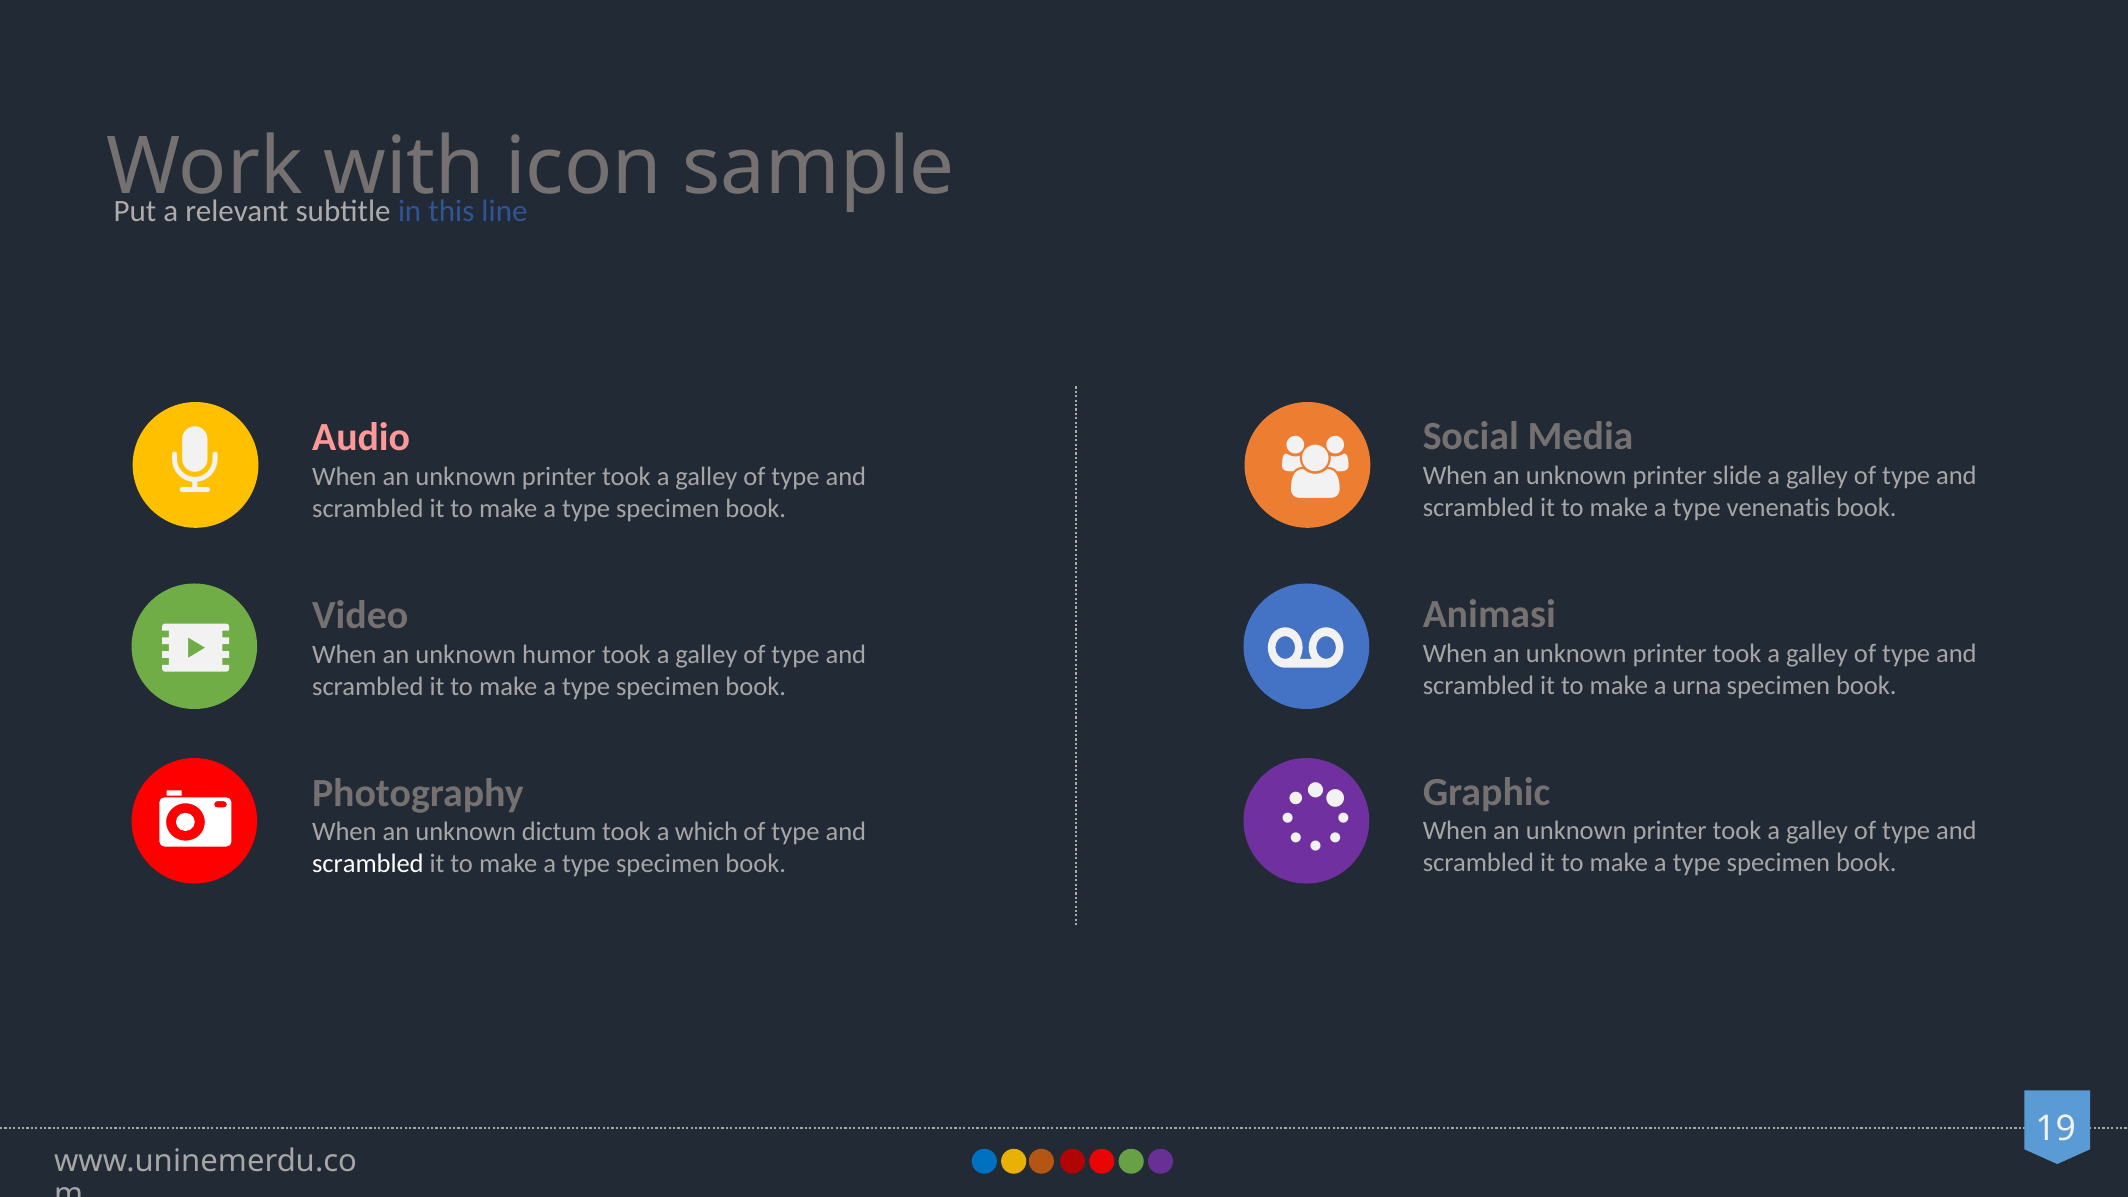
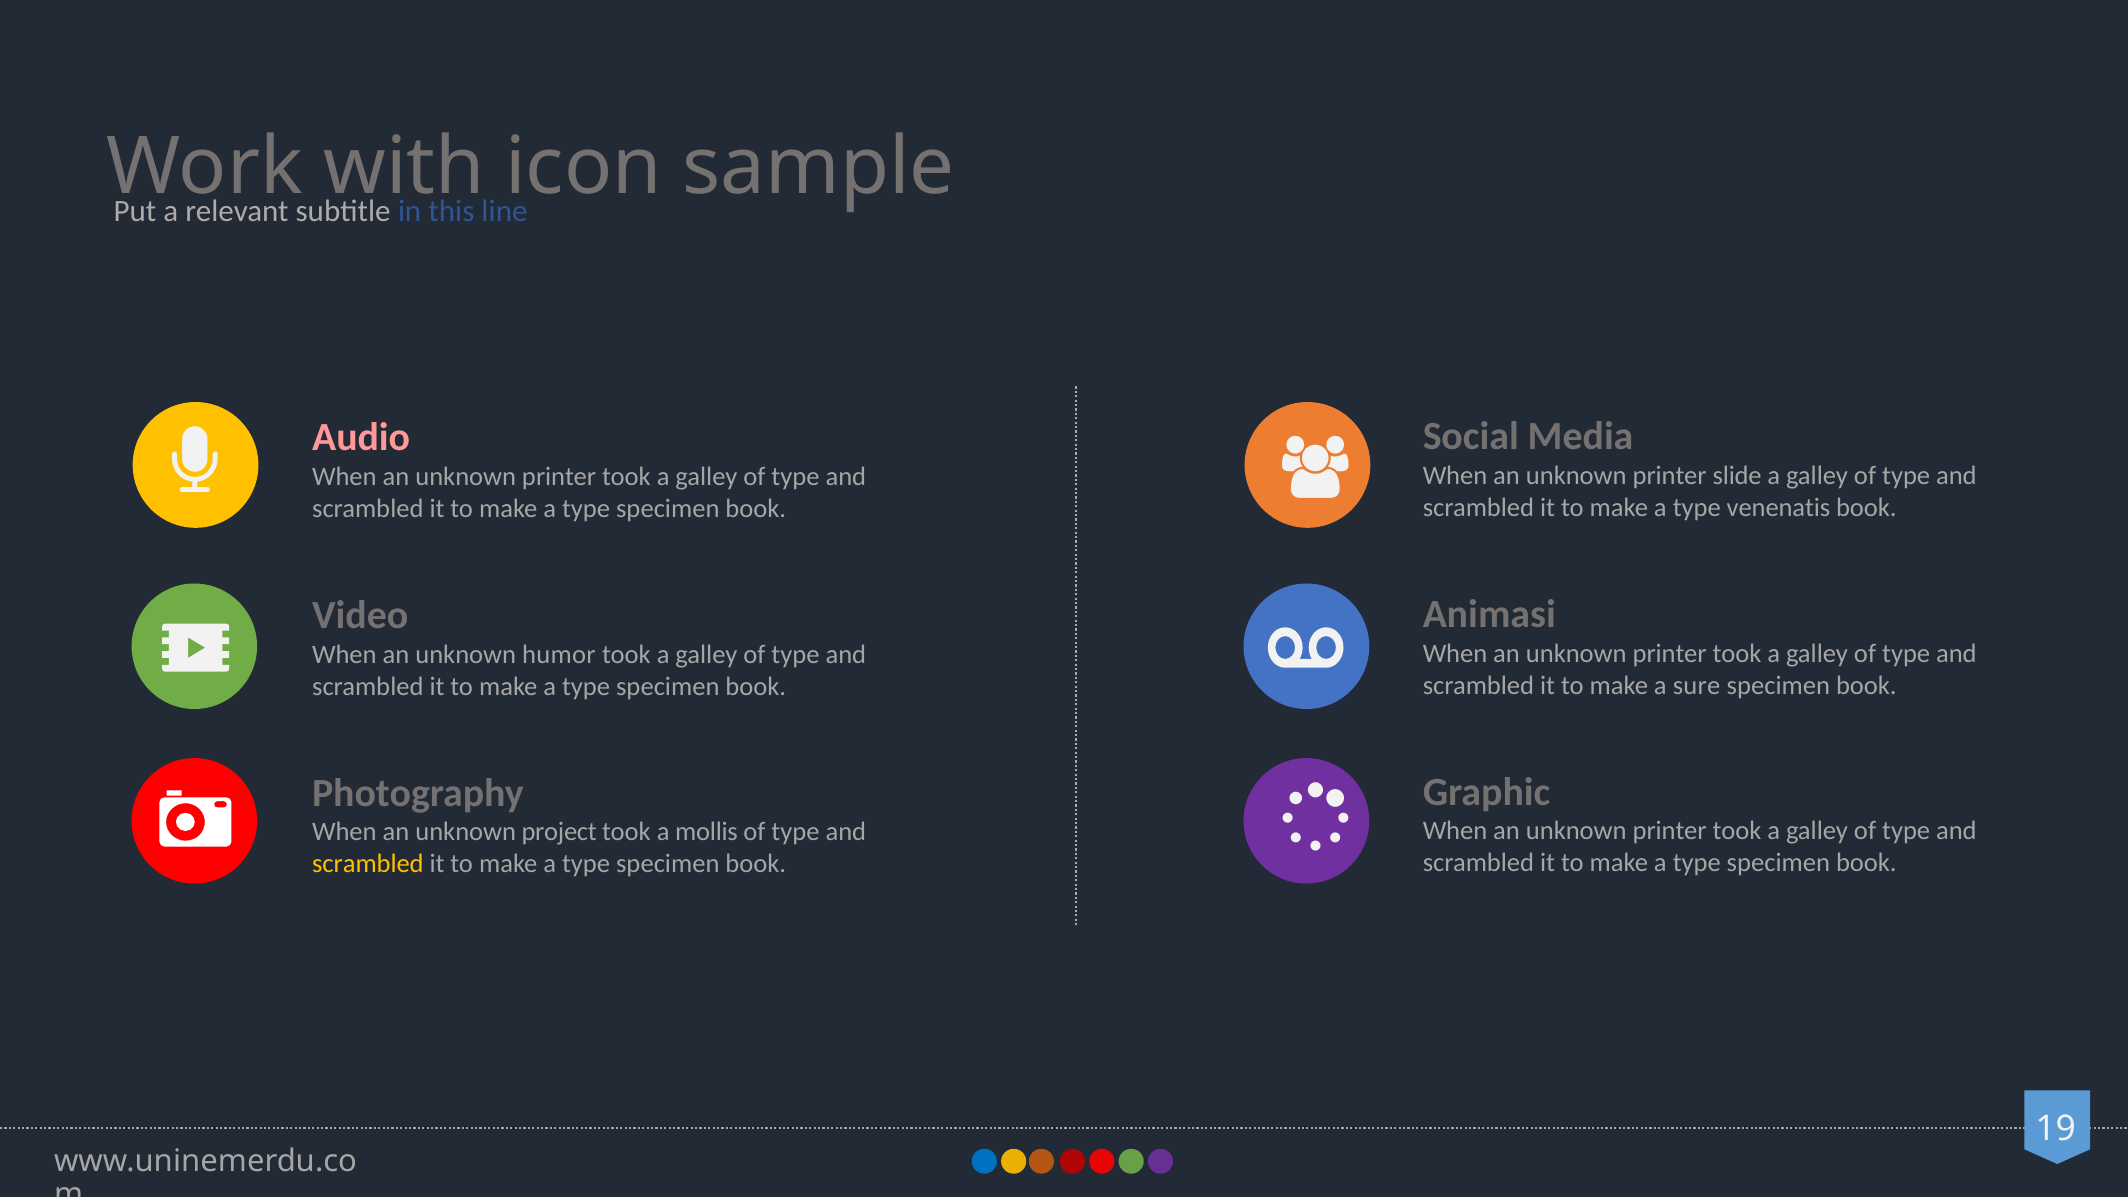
urna: urna -> sure
dictum: dictum -> project
which: which -> mollis
scrambled at (368, 864) colour: white -> yellow
